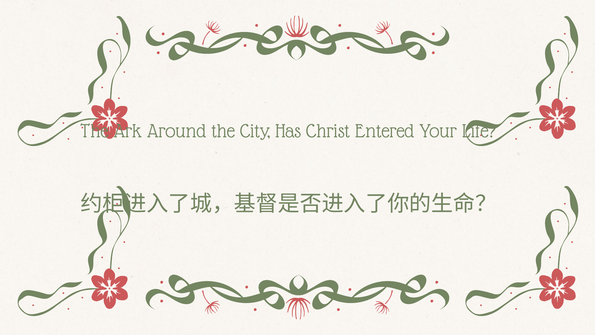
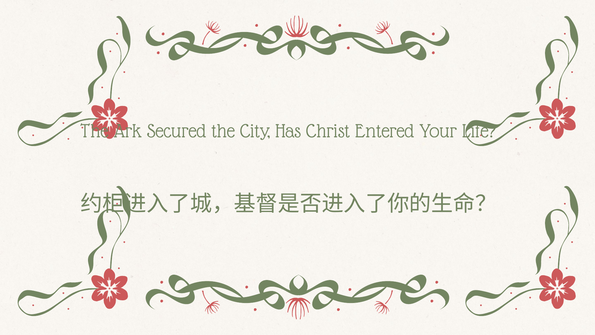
Around: Around -> Secured
